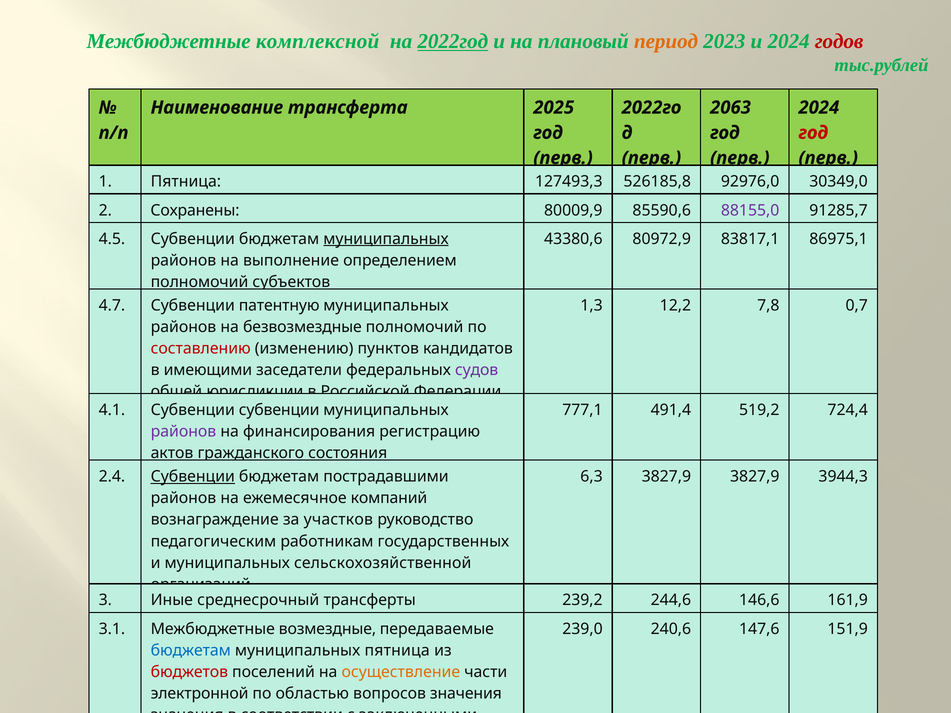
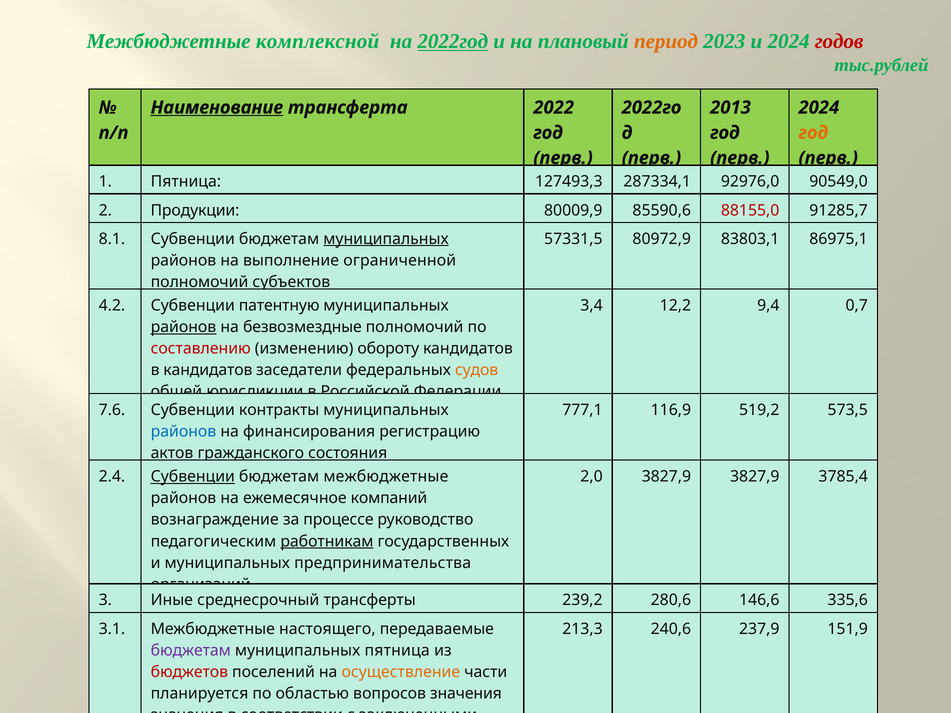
Наименование underline: none -> present
2025: 2025 -> 2022
2063: 2063 -> 2013
год at (813, 133) colour: red -> orange
526185,8: 526185,8 -> 287334,1
30349,0: 30349,0 -> 90549,0
Сохранены: Сохранены -> Продукции
88155,0 colour: purple -> red
4.5: 4.5 -> 8.1
43380,6: 43380,6 -> 57331,5
83817,1: 83817,1 -> 83803,1
определением: определением -> ограниченной
4.7: 4.7 -> 4.2
1,3: 1,3 -> 3,4
7,8: 7,8 -> 9,4
районов at (183, 327) underline: none -> present
пунктов: пунктов -> обороту
в имеющими: имеющими -> кандидатов
судов colour: purple -> orange
4.1: 4.1 -> 7.6
Субвенции субвенции: субвенции -> контракты
491,4: 491,4 -> 116,9
724,4: 724,4 -> 573,5
районов at (183, 432) colour: purple -> blue
бюджетам пострадавшими: пострадавшими -> межбюджетные
6,3: 6,3 -> 2,0
3944,3: 3944,3 -> 3785,4
участков: участков -> процессе
работникам underline: none -> present
сельскохозяйственной: сельскохозяйственной -> предпринимательства
244,6: 244,6 -> 280,6
161,9: 161,9 -> 335,6
возмездные: возмездные -> настоящего
239,0: 239,0 -> 213,3
147,6: 147,6 -> 237,9
бюджетам at (191, 651) colour: blue -> purple
электронной: электронной -> планируется
